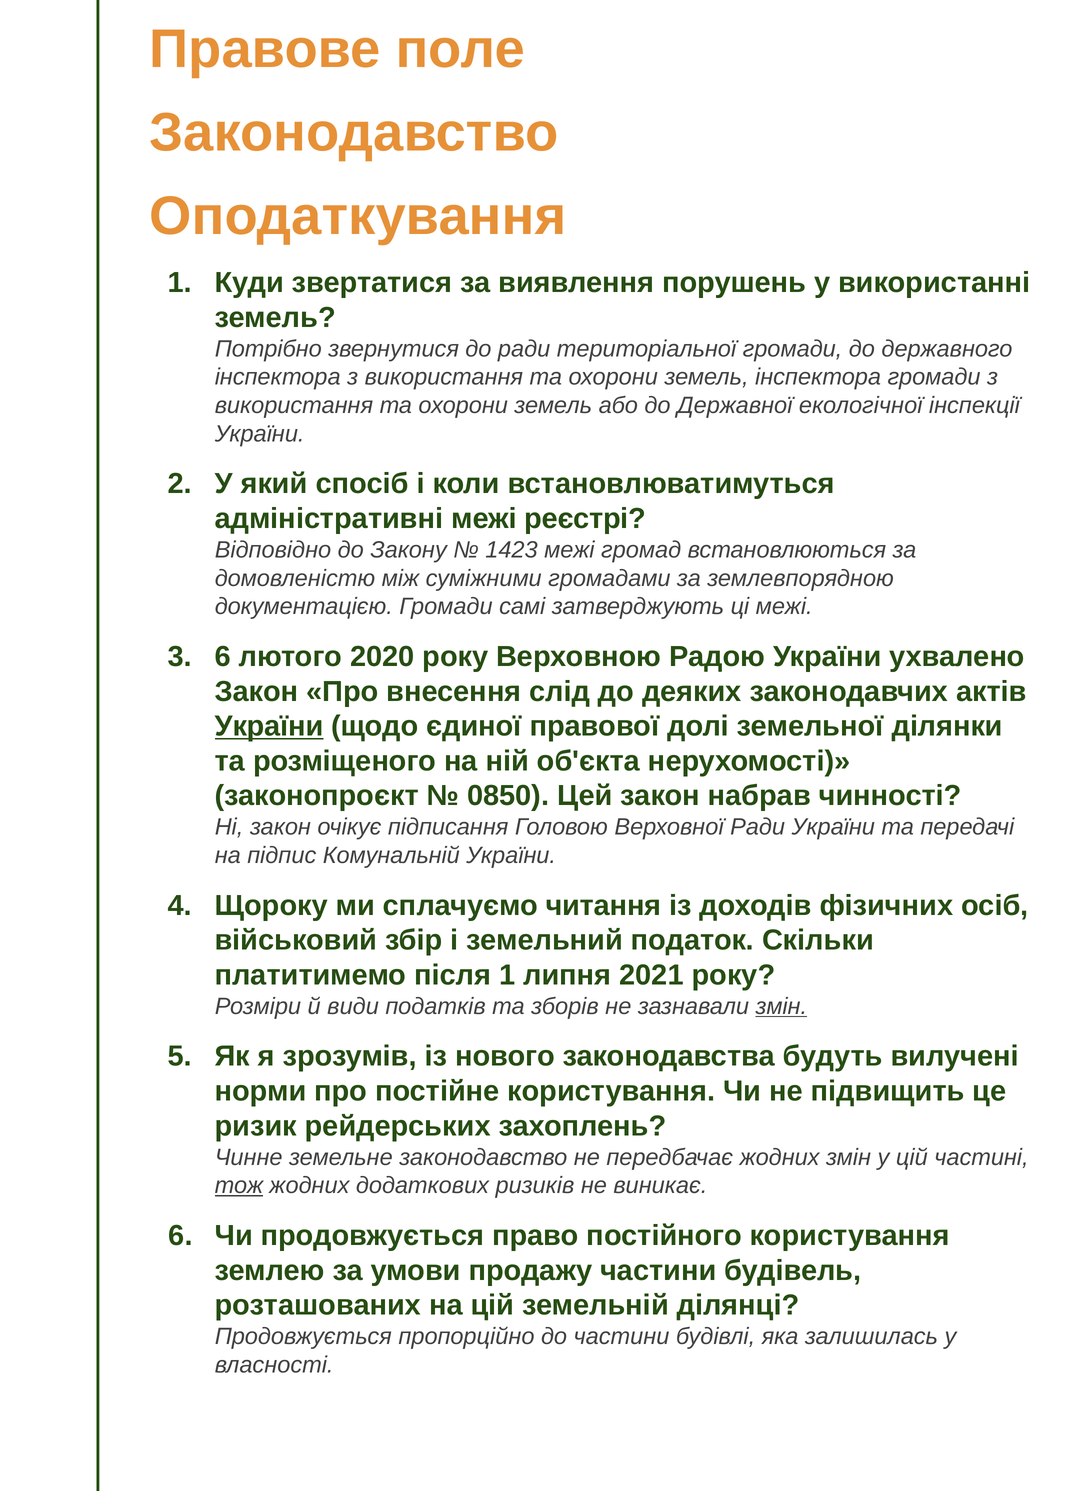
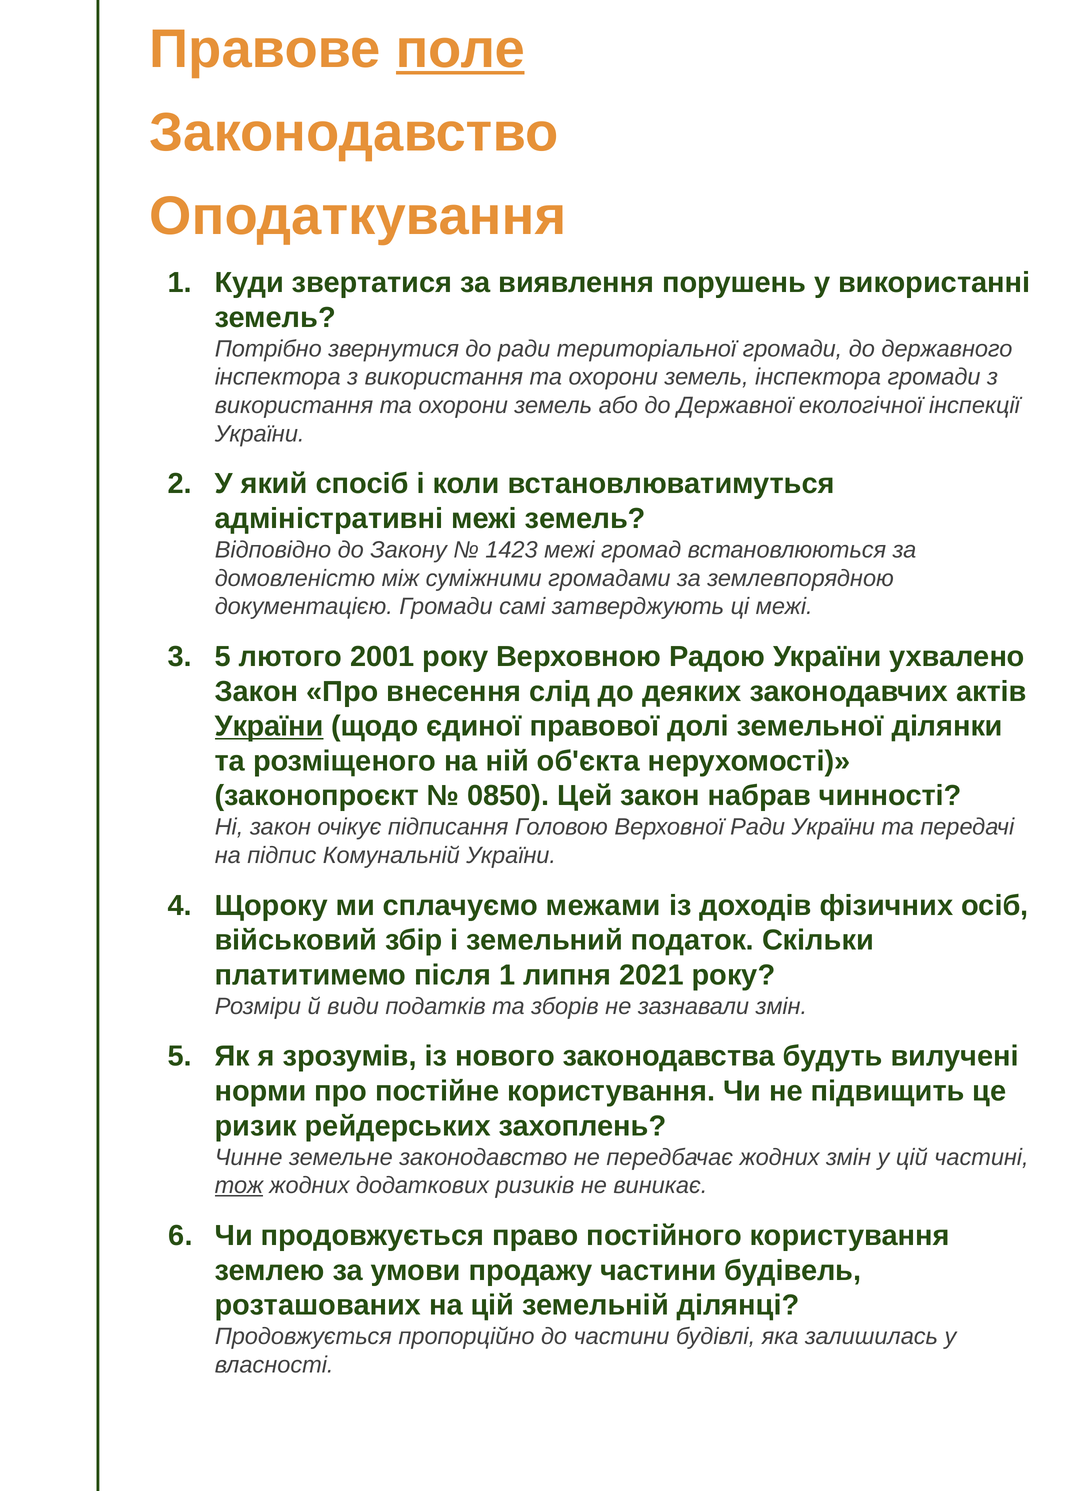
поле underline: none -> present
межі реєстрі: реєстрі -> земель
6 at (223, 657): 6 -> 5
2020: 2020 -> 2001
читання: читання -> межами
змін at (781, 1007) underline: present -> none
